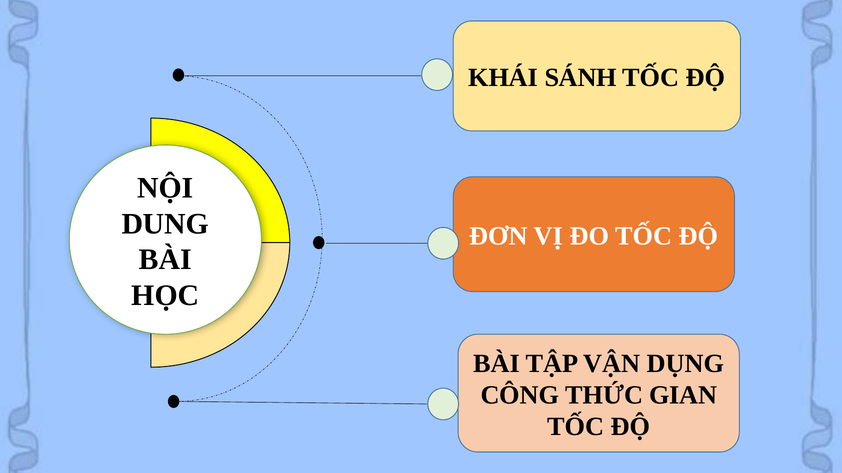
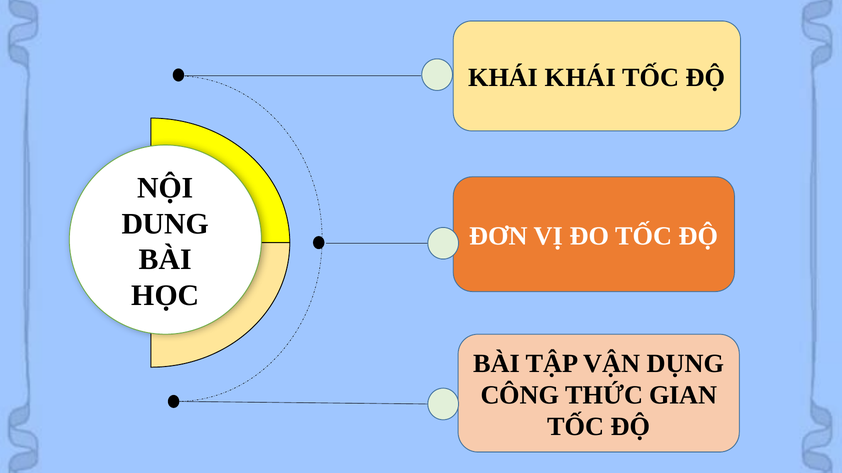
KHÁI SÁNH: SÁNH -> KHÁI
